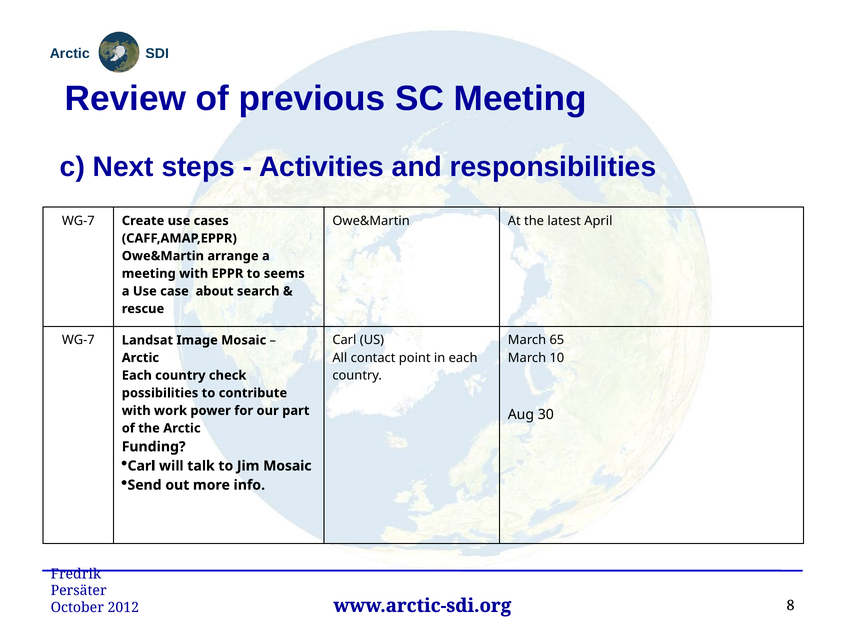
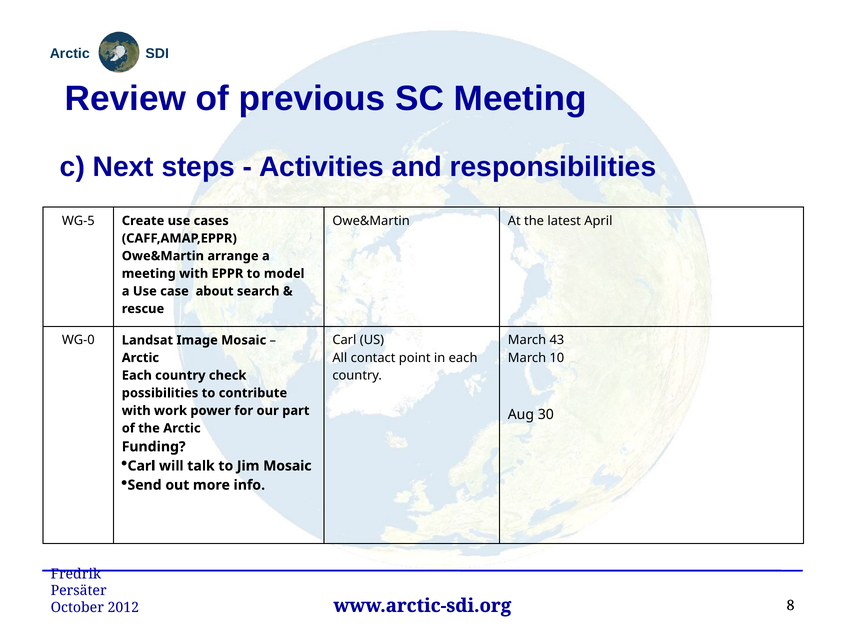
WG-7 at (78, 221): WG-7 -> WG-5
seems: seems -> model
WG-7 at (78, 340): WG-7 -> WG-0
65: 65 -> 43
